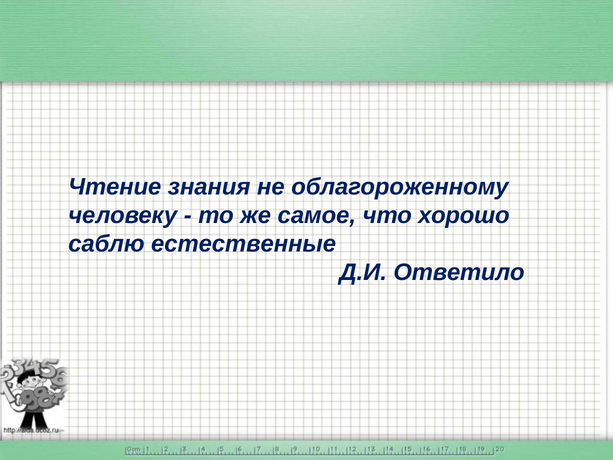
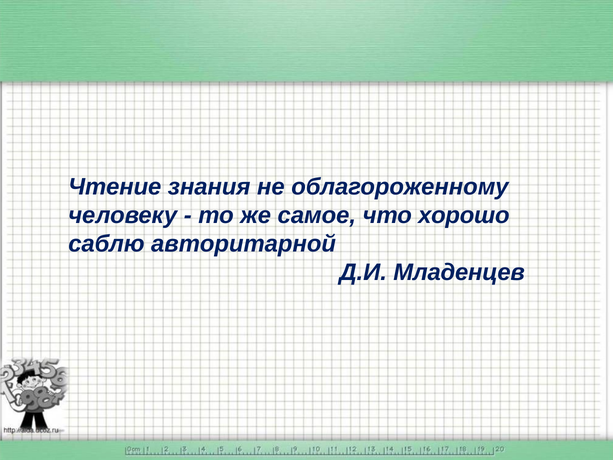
естественные: естественные -> авторитарной
Ответило: Ответило -> Младенцев
